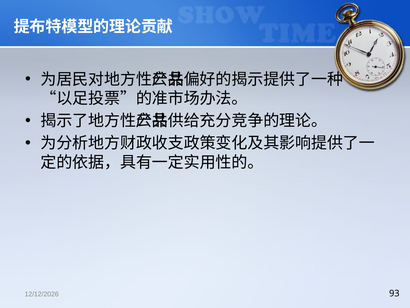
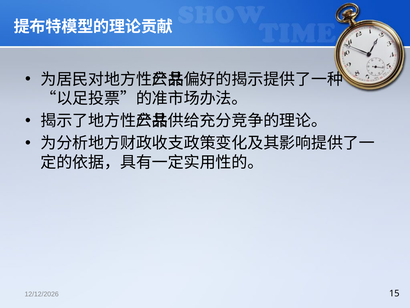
93: 93 -> 15
